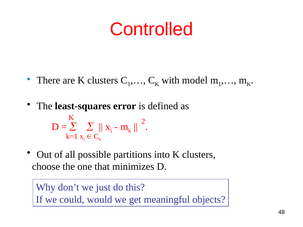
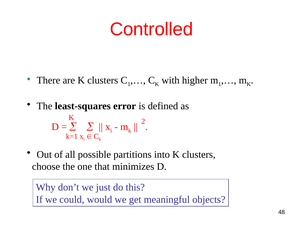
model: model -> higher
